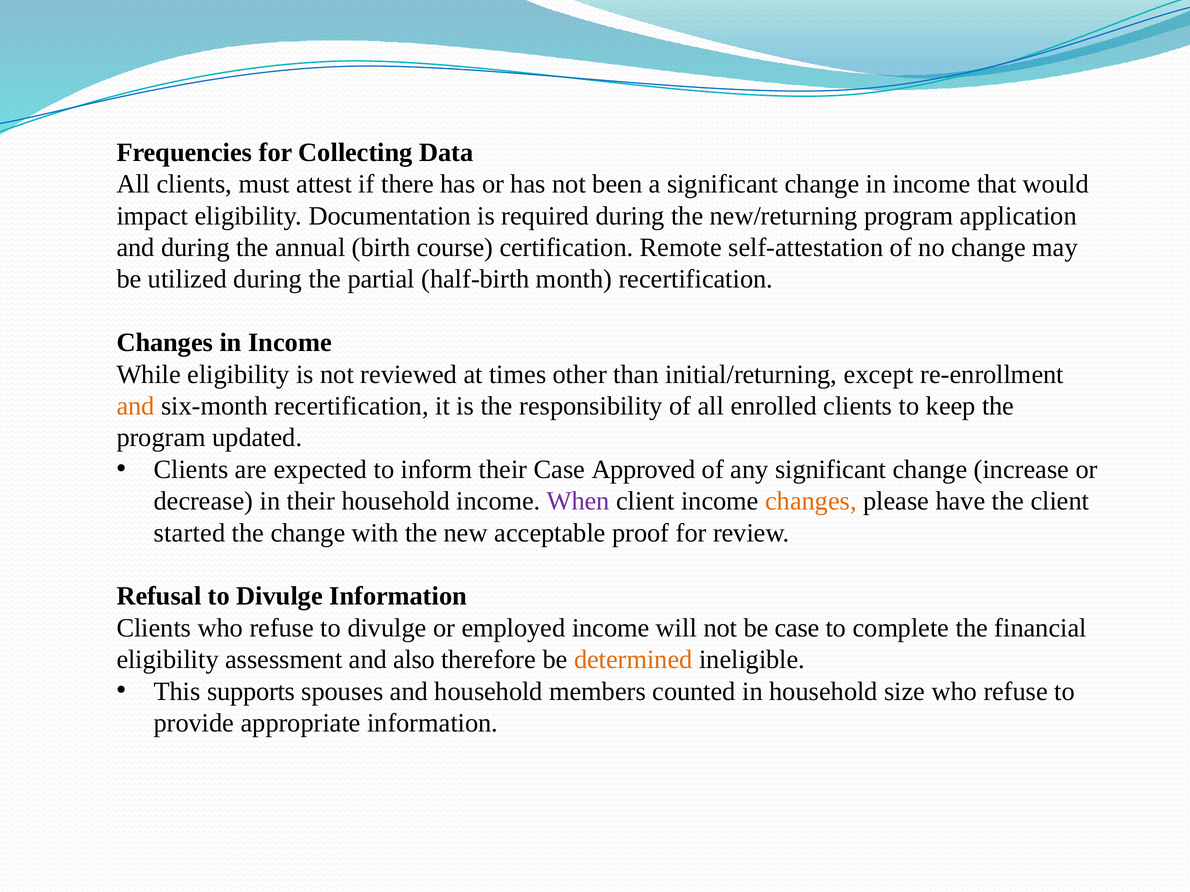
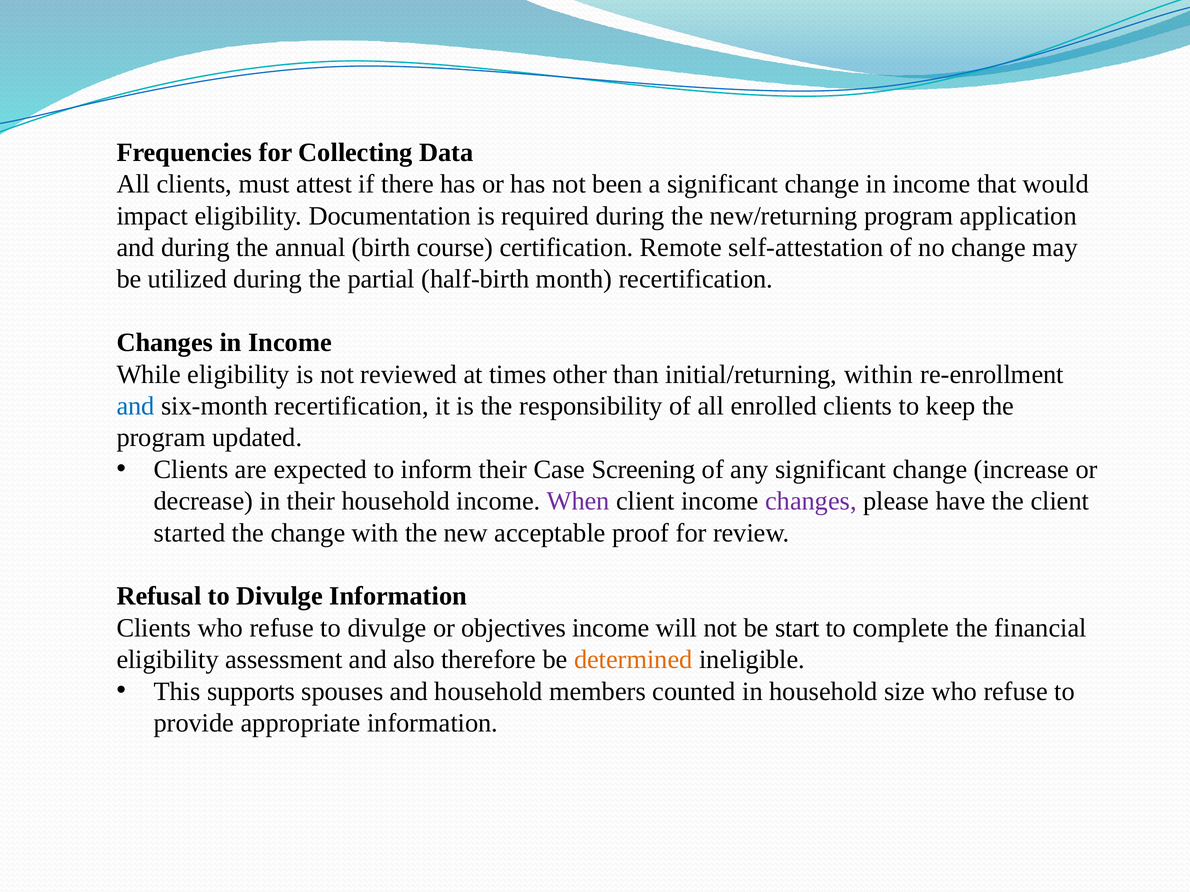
except: except -> within
and at (136, 406) colour: orange -> blue
Approved: Approved -> Screening
changes at (811, 501) colour: orange -> purple
employed: employed -> objectives
be case: case -> start
